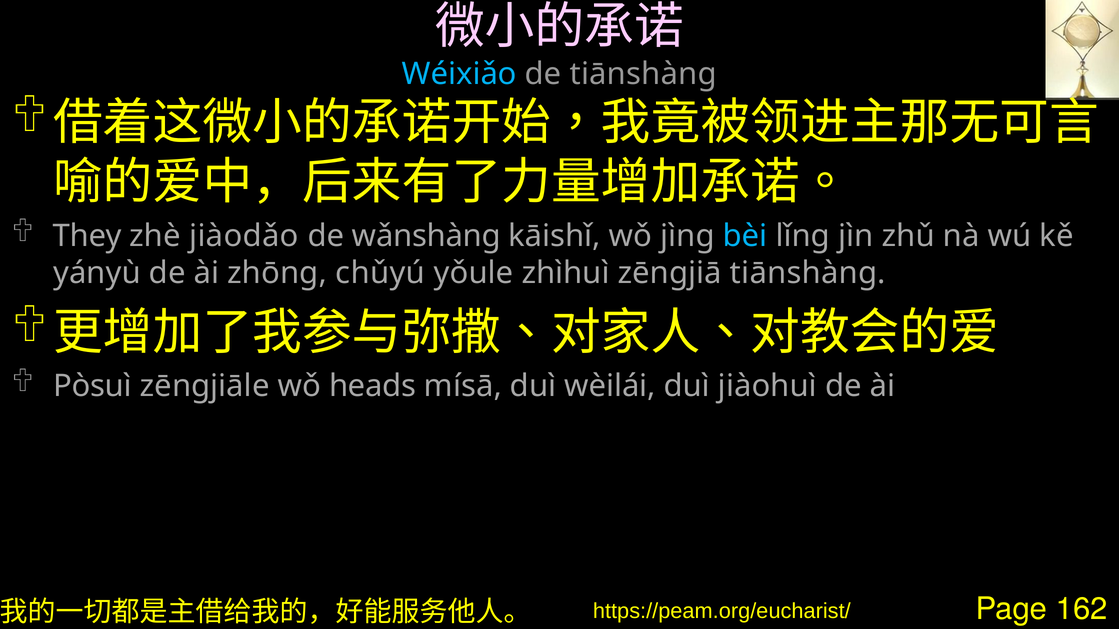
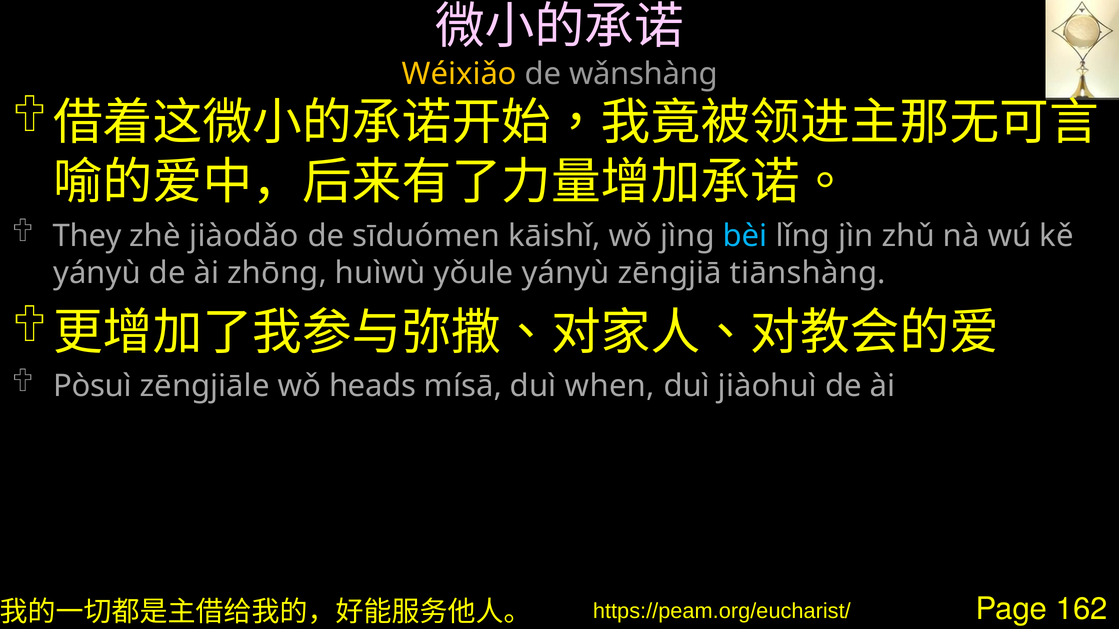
Wéixiǎo colour: light blue -> yellow
de tiānshàng: tiānshàng -> wǎnshàng
wǎnshàng: wǎnshàng -> sīduómen
chǔyú: chǔyú -> huìwù
yǒule zhìhuì: zhìhuì -> yányù
wèilái: wèilái -> when
